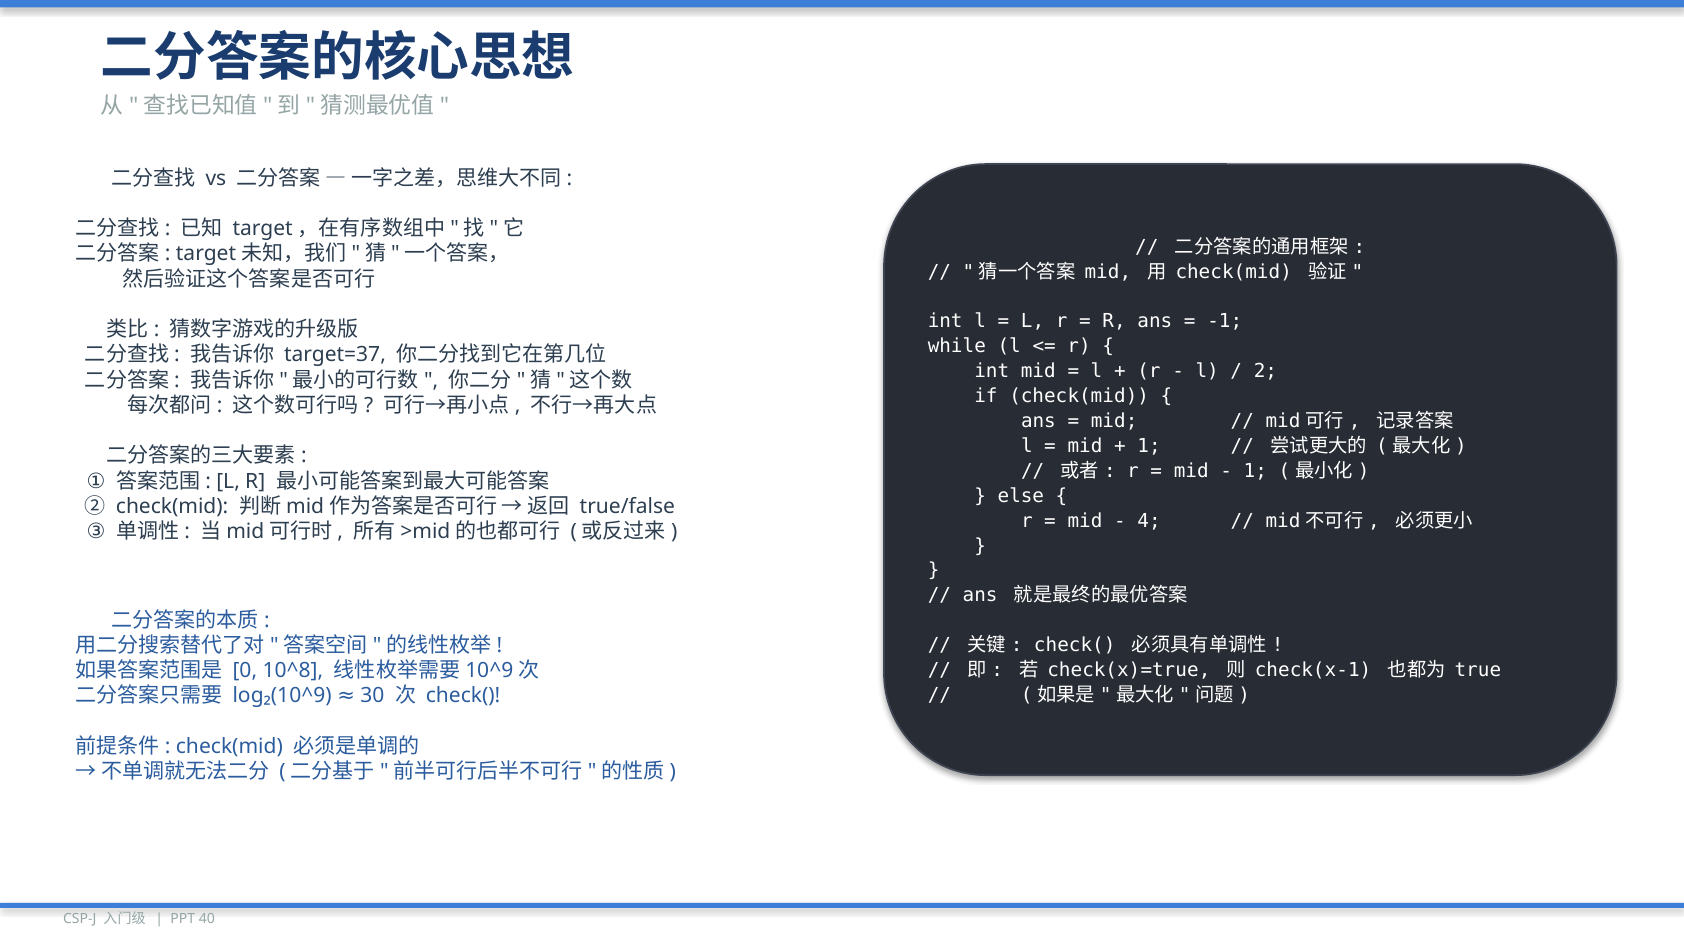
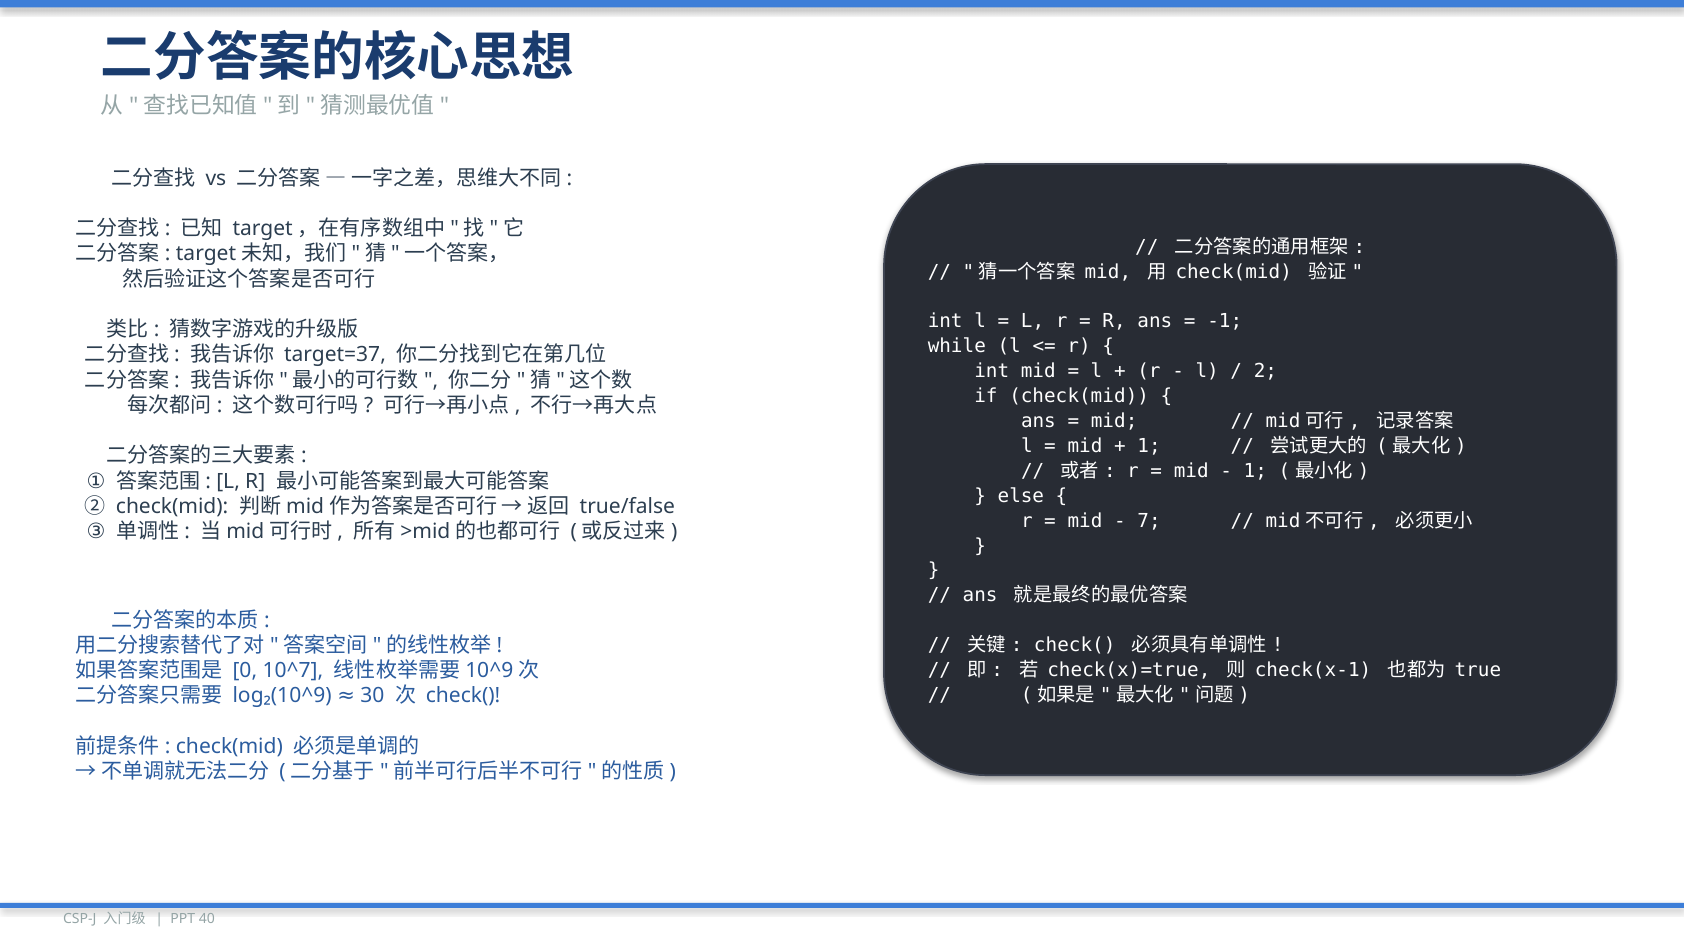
4: 4 -> 7
10^8: 10^8 -> 10^7
